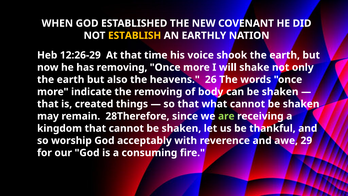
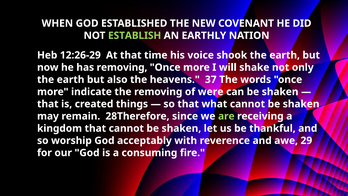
ESTABLISH colour: yellow -> light green
26: 26 -> 37
body: body -> were
